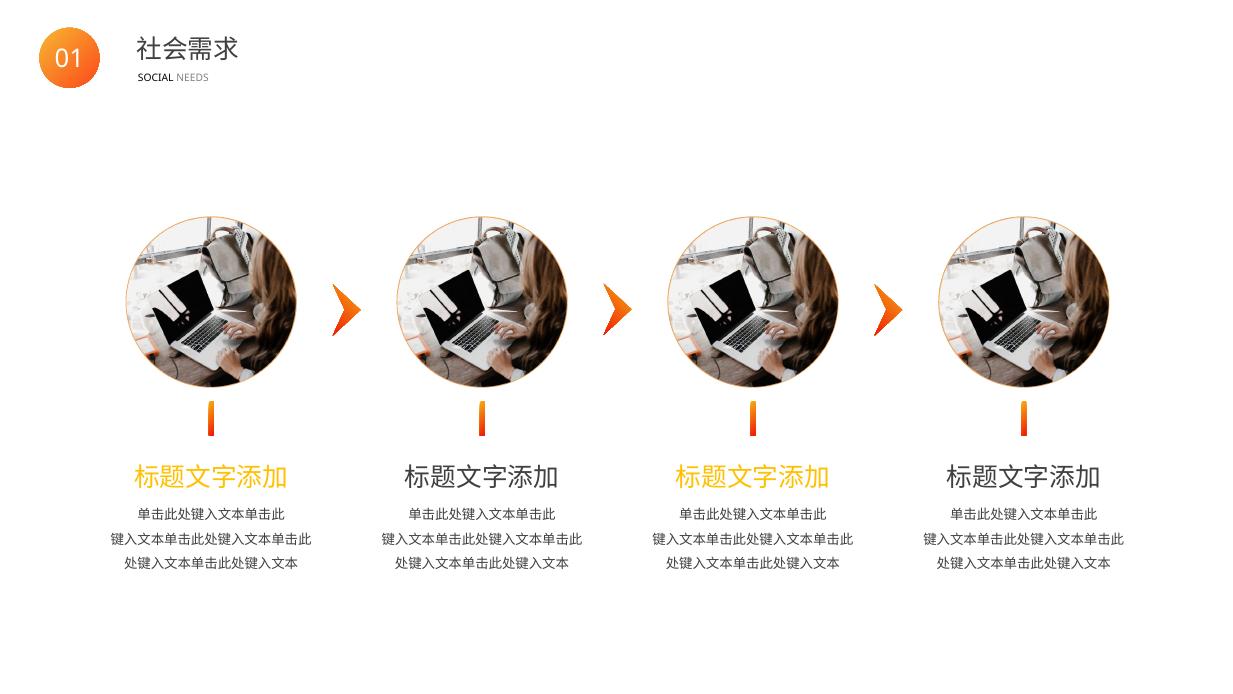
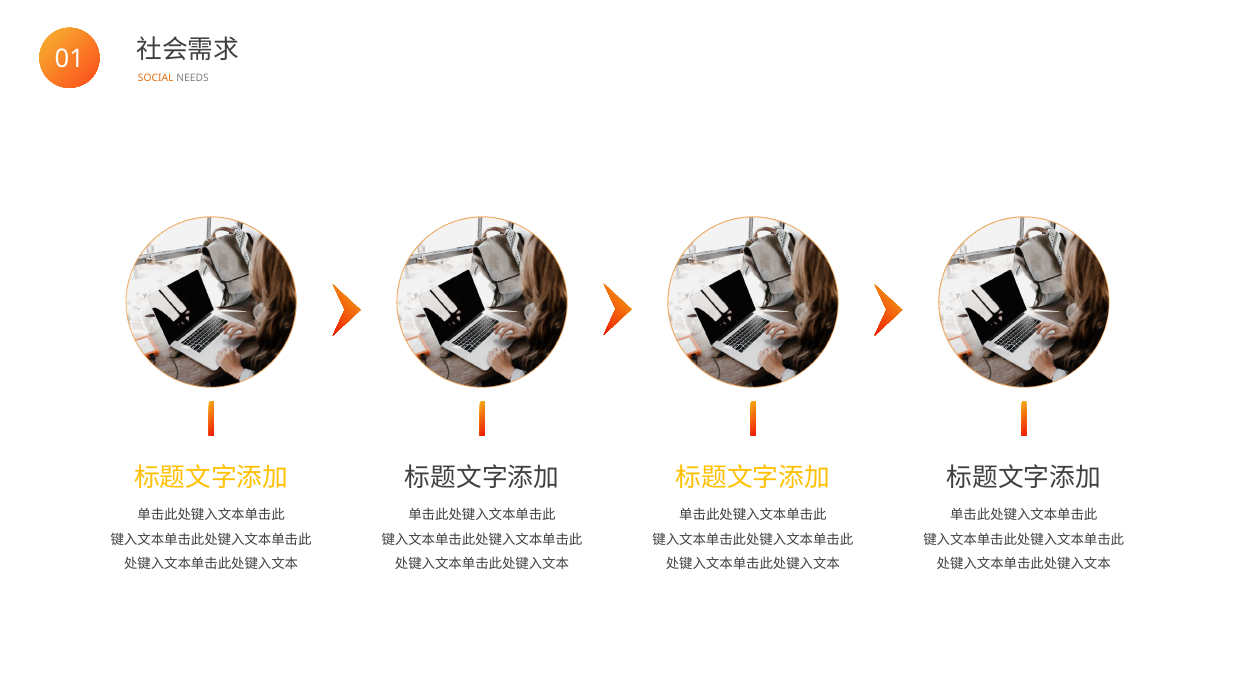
SOCIAL colour: black -> orange
